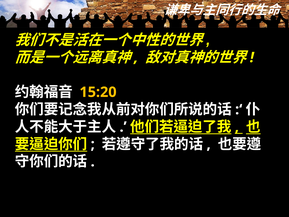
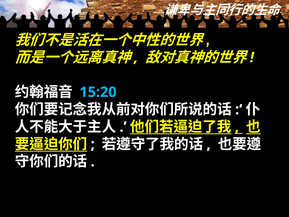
15:20 colour: yellow -> light blue
